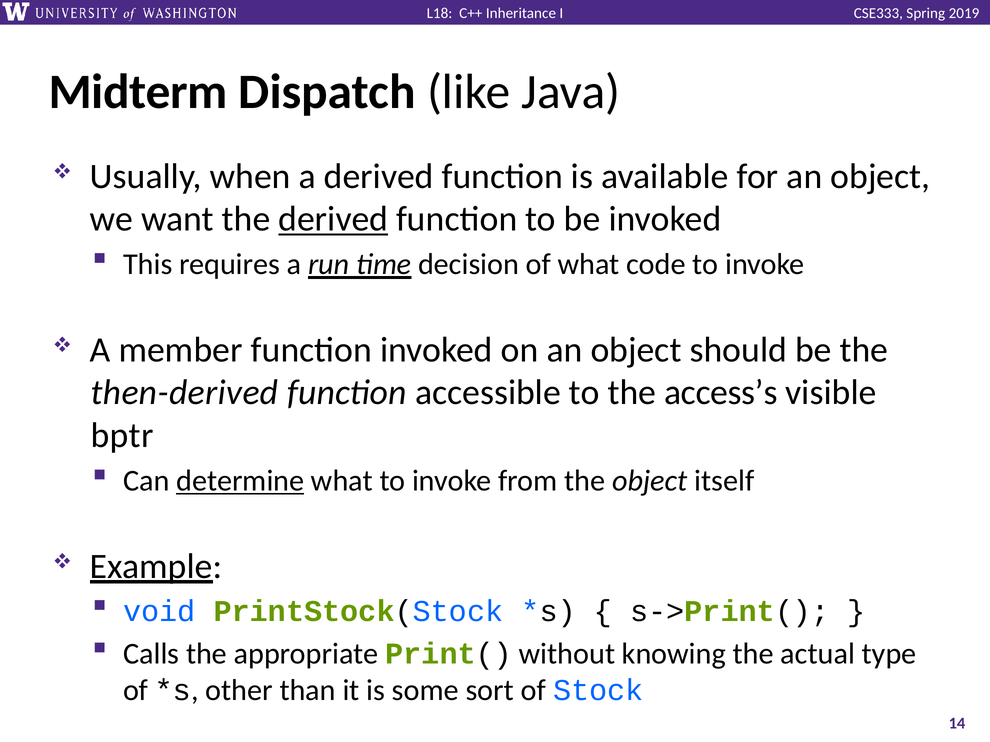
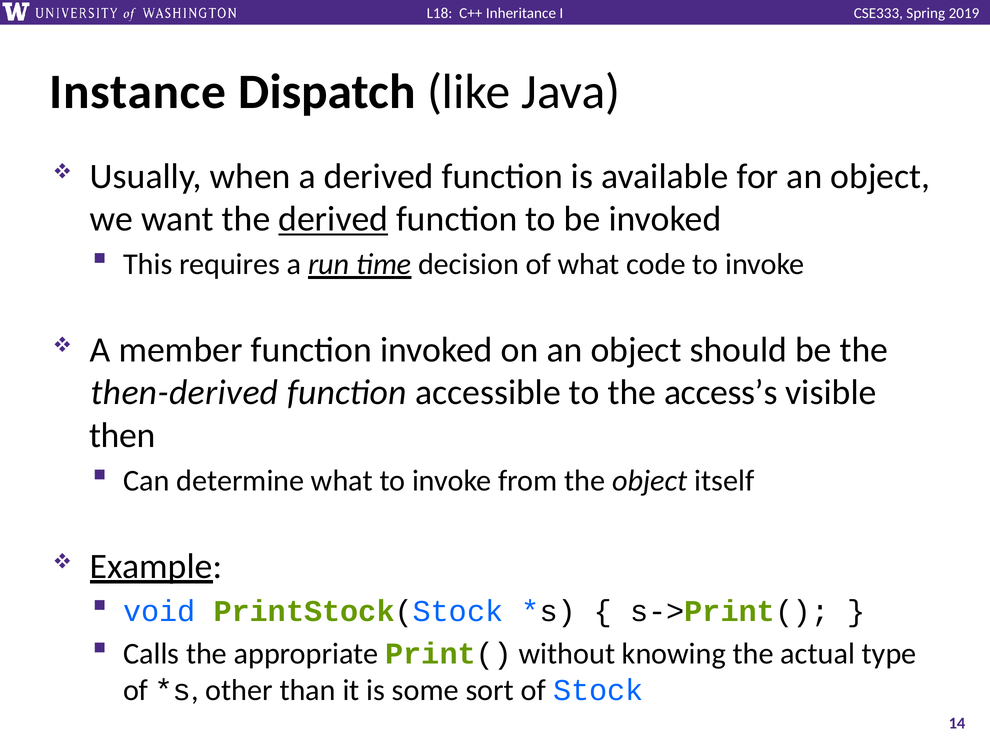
Midterm: Midterm -> Instance
bptr: bptr -> then
determine underline: present -> none
